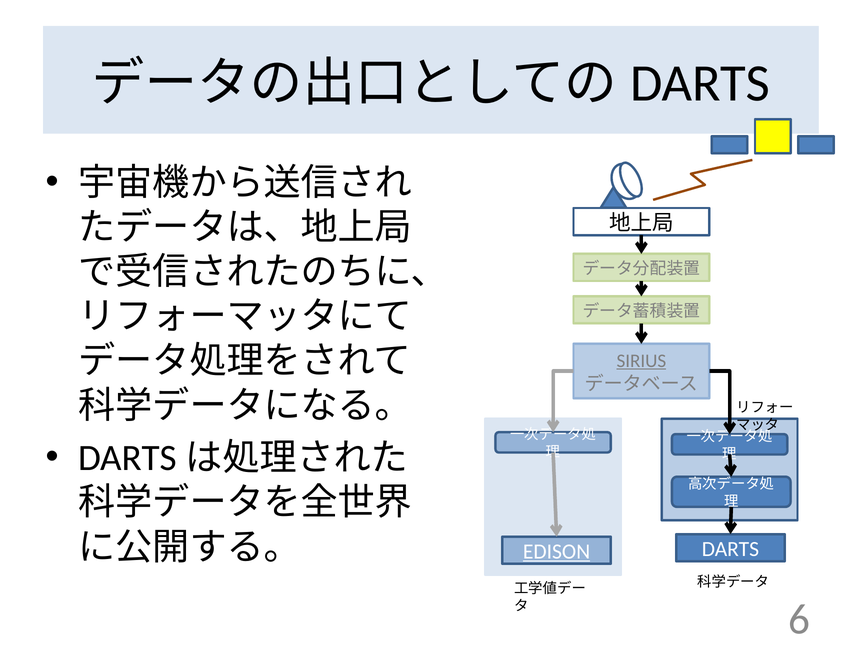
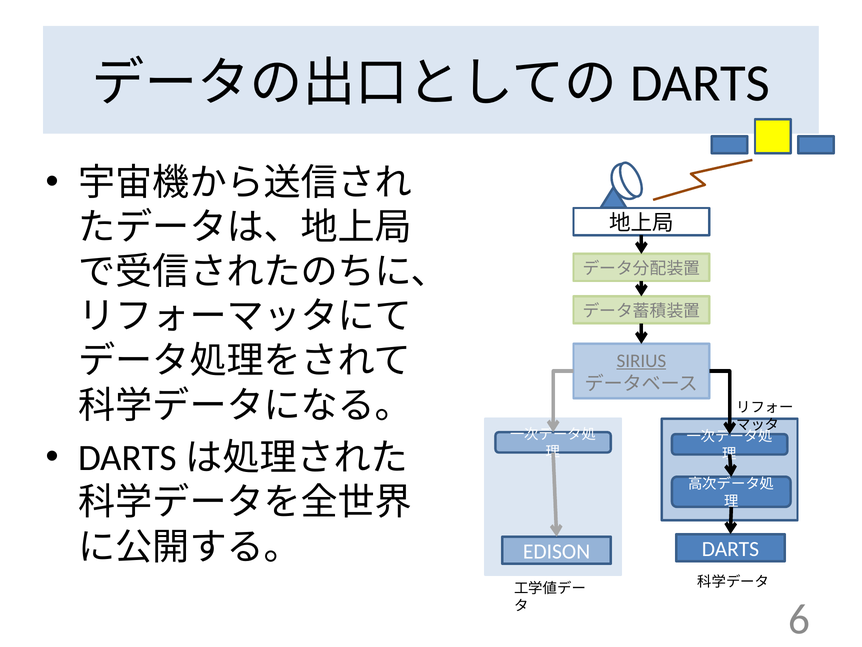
EDISON underline: present -> none
